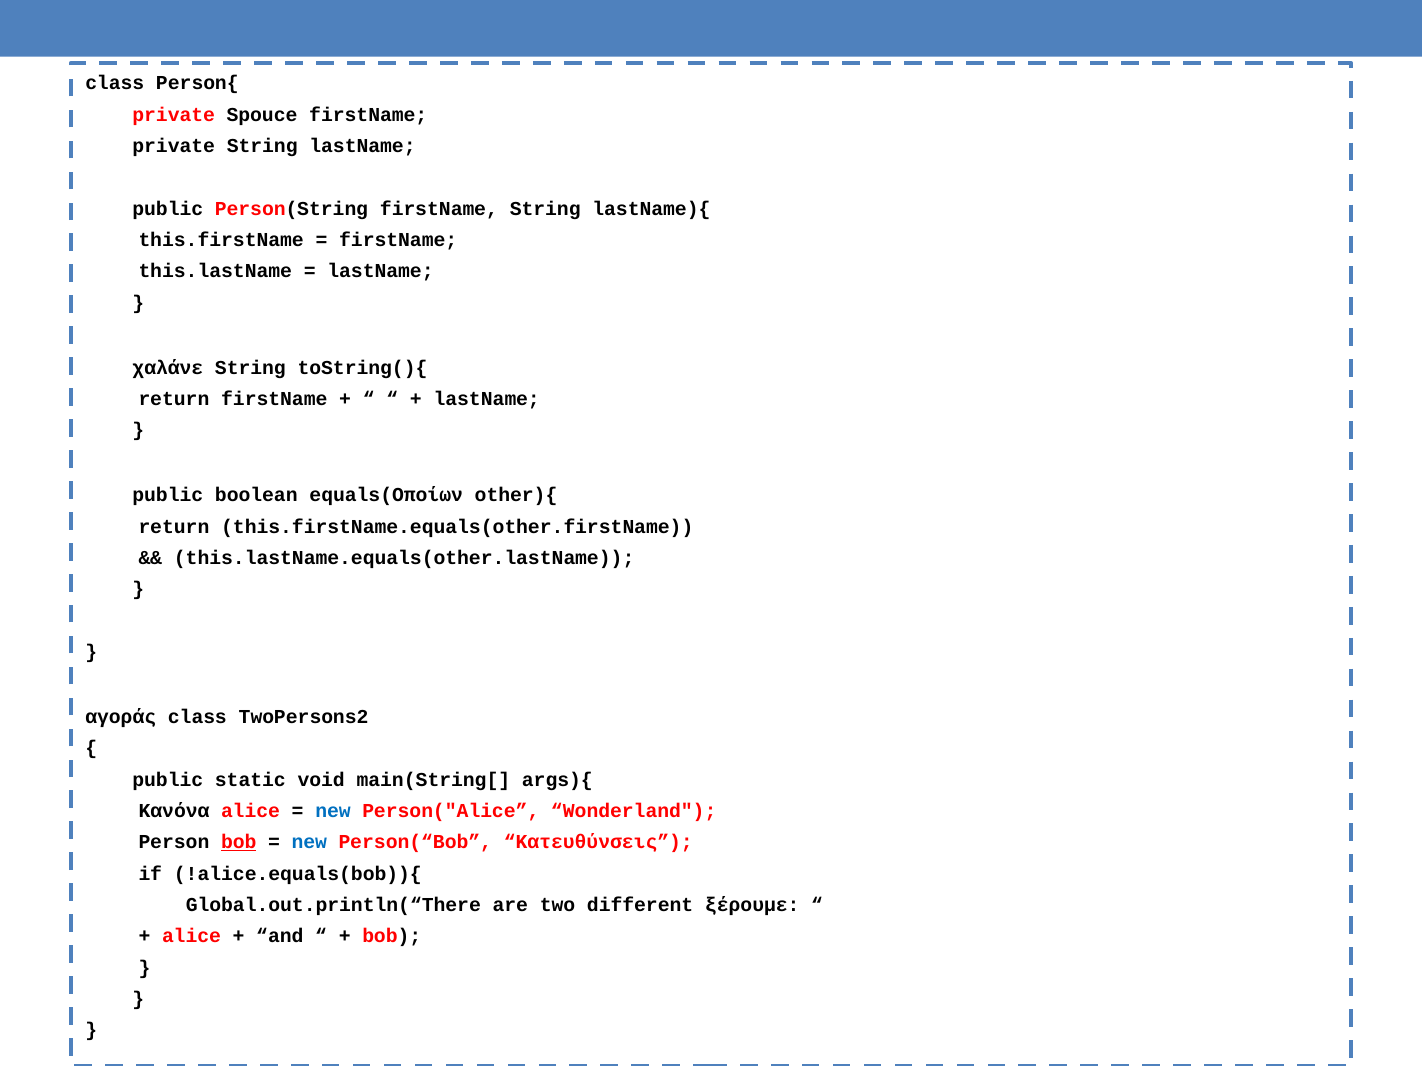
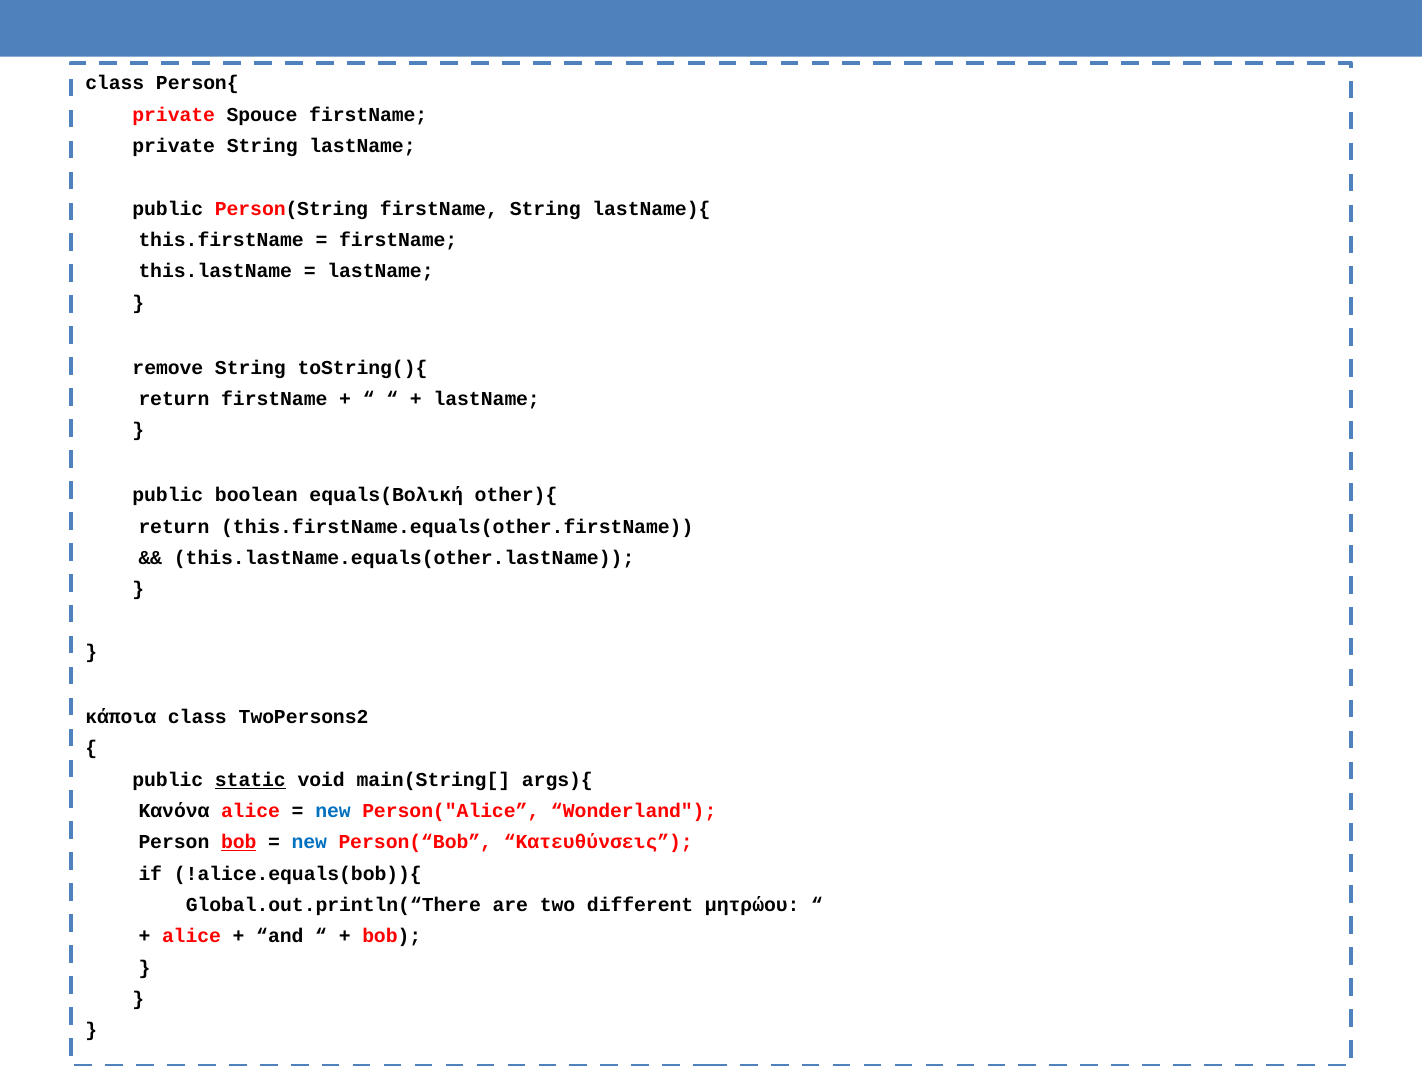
χαλάνε: χαλάνε -> remove
equals(Οποίων: equals(Οποίων -> equals(Βολική
αγοράς: αγοράς -> κάποια
static underline: none -> present
ξέρουμε: ξέρουμε -> μητρώου
